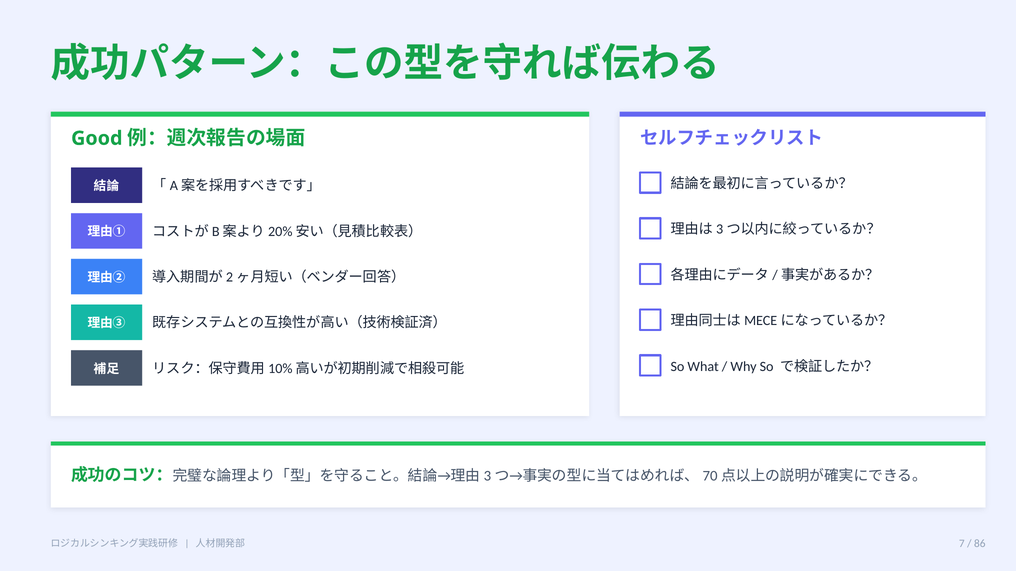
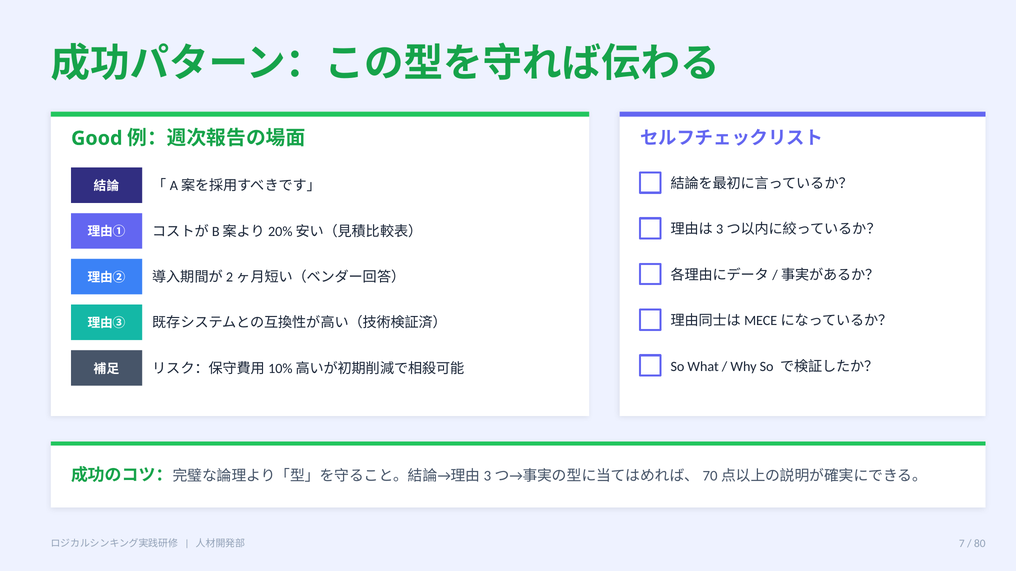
86: 86 -> 80
